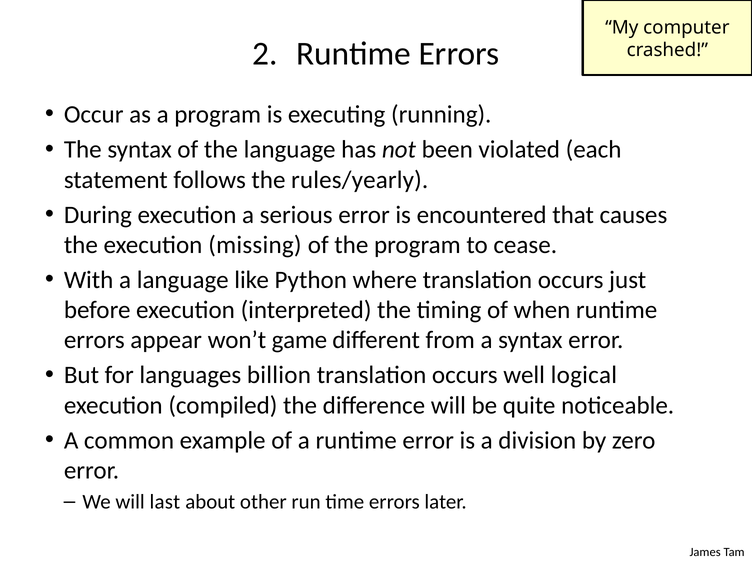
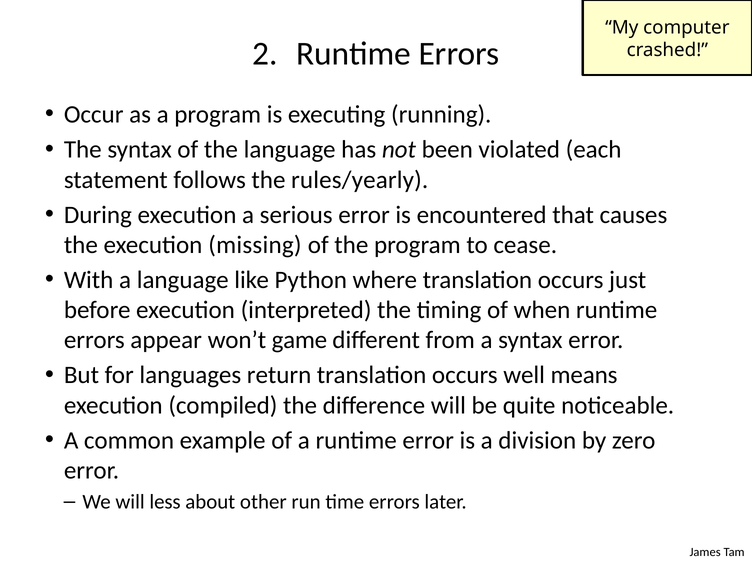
billion: billion -> return
logical: logical -> means
last: last -> less
